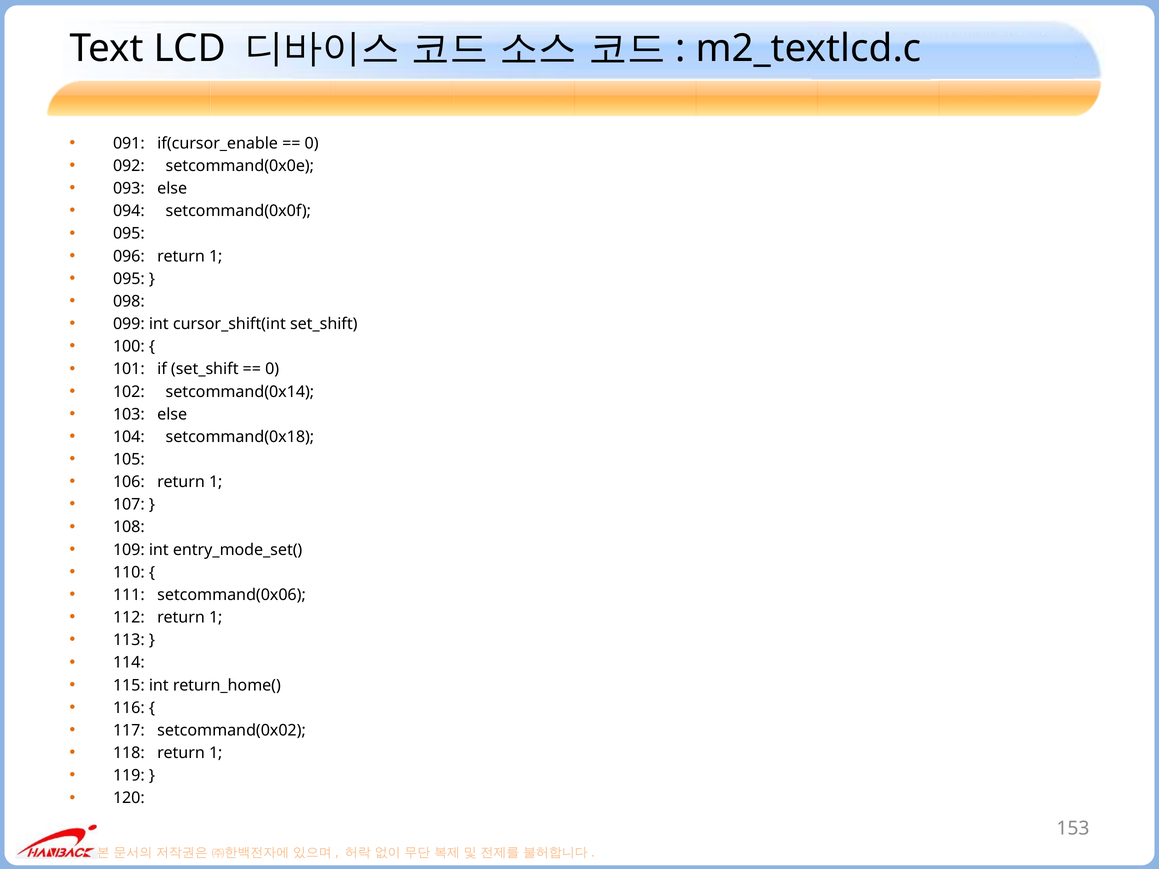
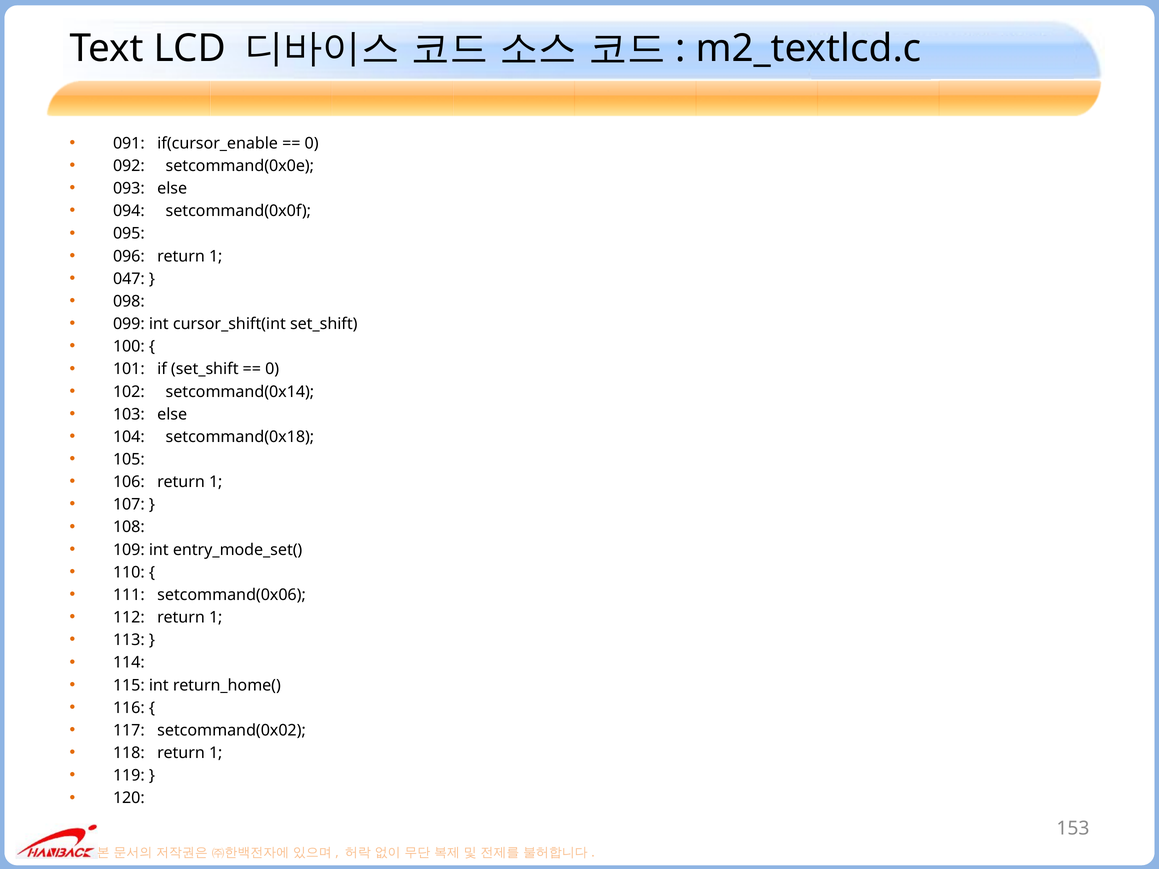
095 at (129, 279): 095 -> 047
